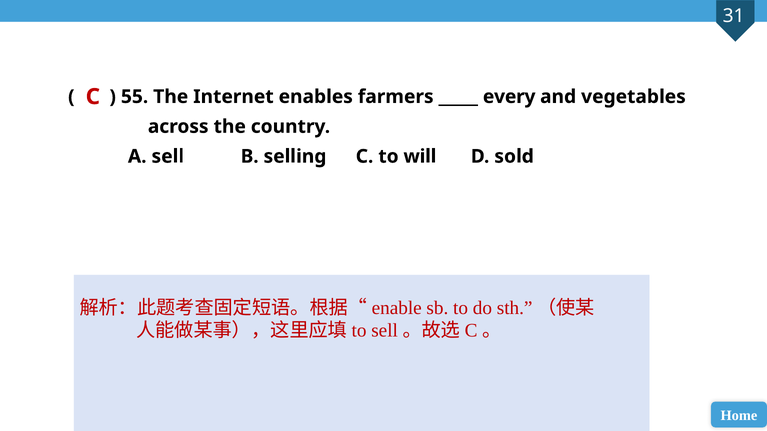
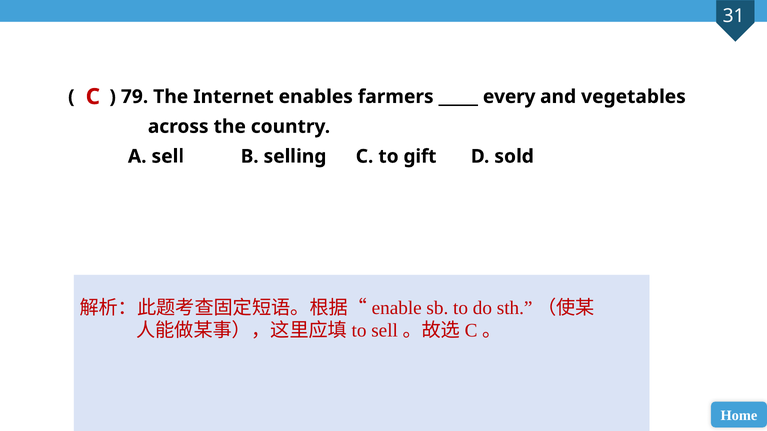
55: 55 -> 79
will: will -> gift
